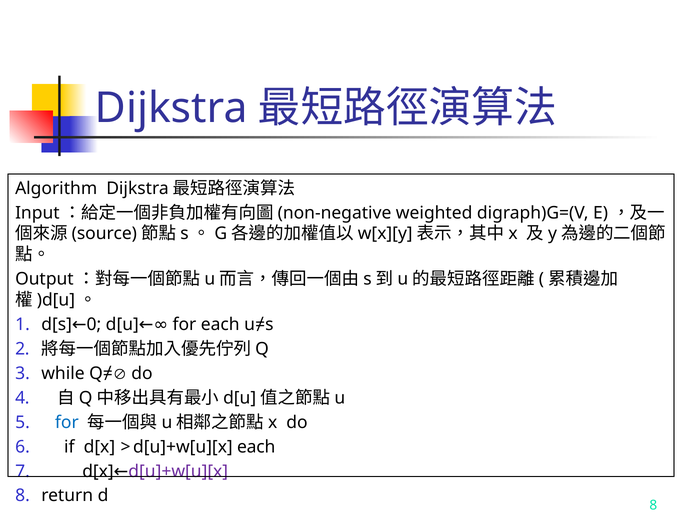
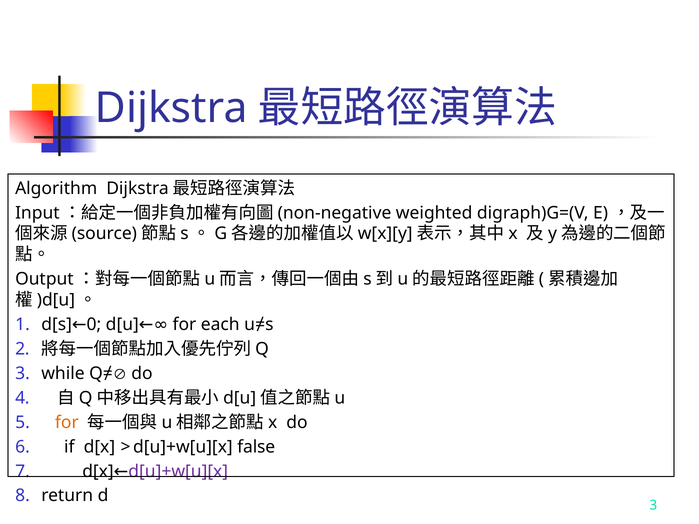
for at (67, 423) colour: blue -> orange
d[u]+w[u][x each: each -> false
d 8: 8 -> 3
